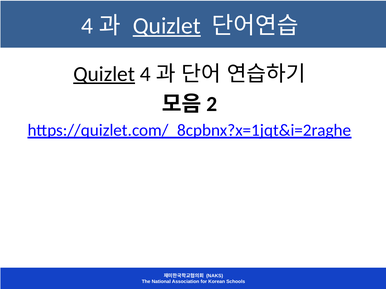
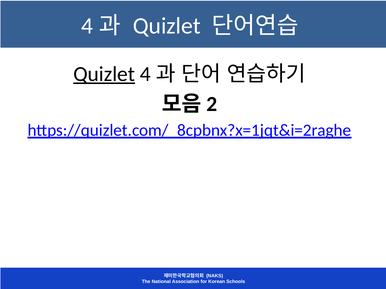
Quizlet at (167, 26) underline: present -> none
